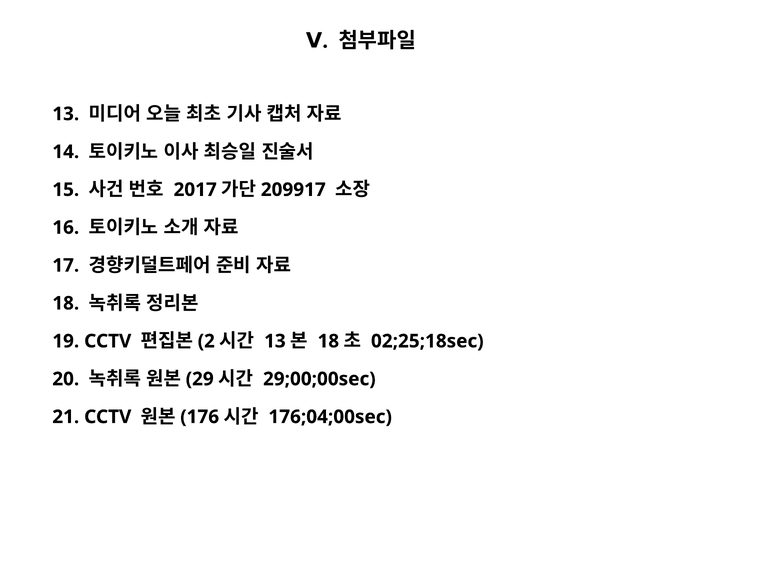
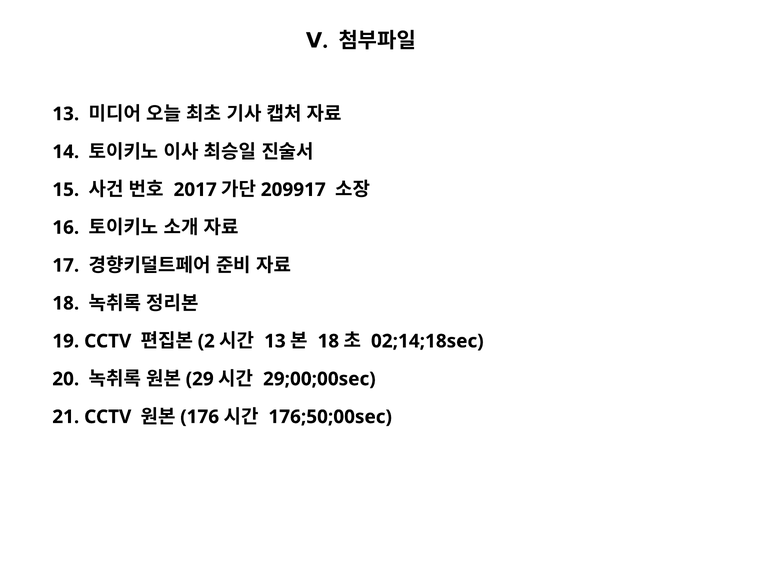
02;25;18sec: 02;25;18sec -> 02;14;18sec
176;04;00sec: 176;04;00sec -> 176;50;00sec
